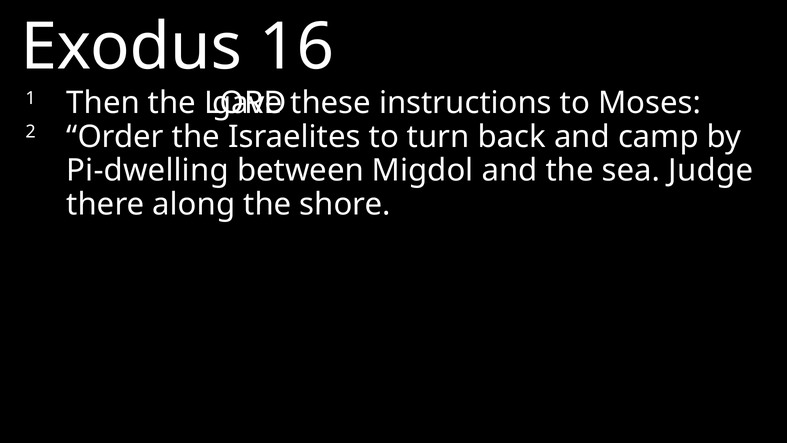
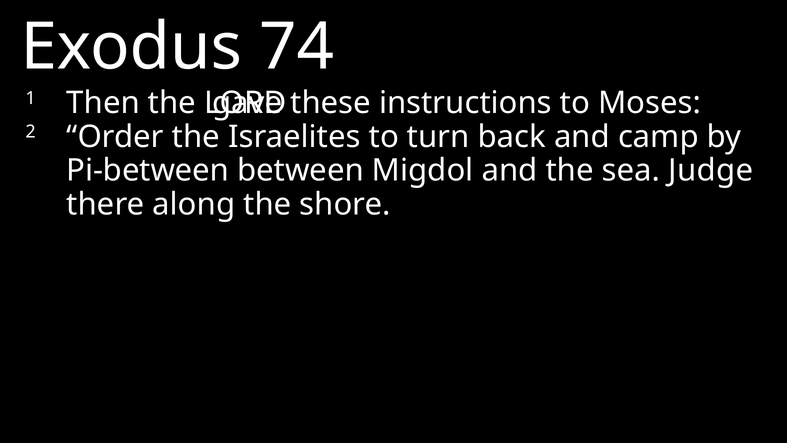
16: 16 -> 74
Pi-dwelling: Pi-dwelling -> Pi-between
